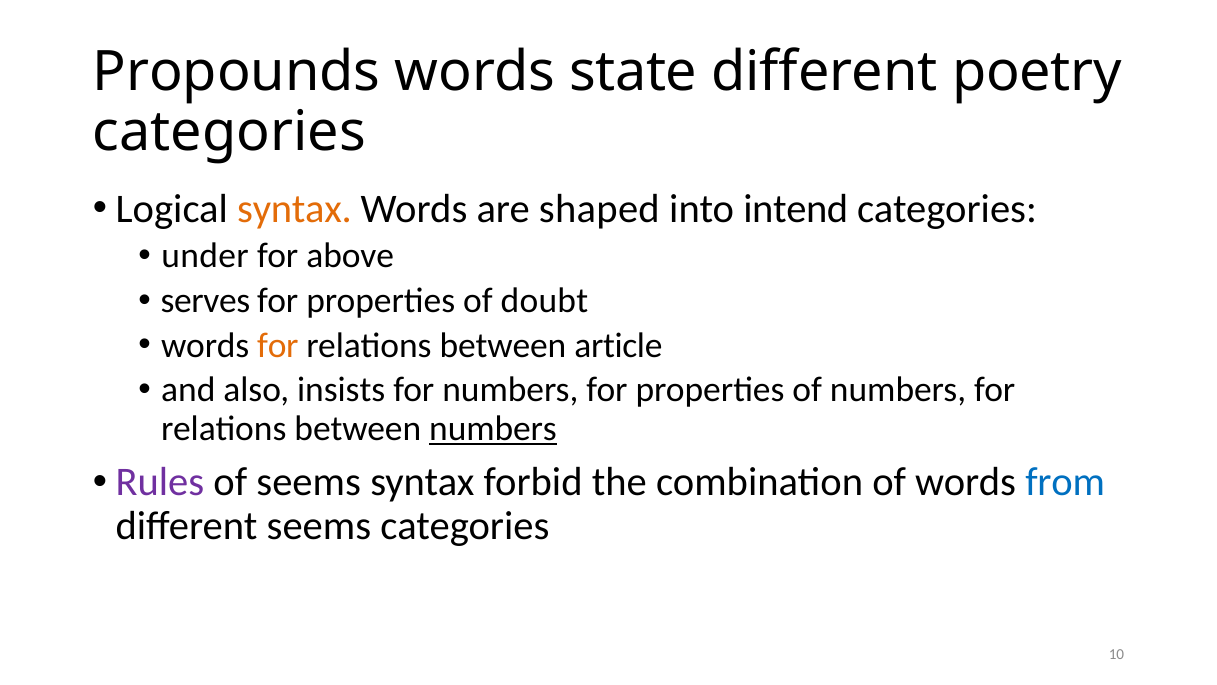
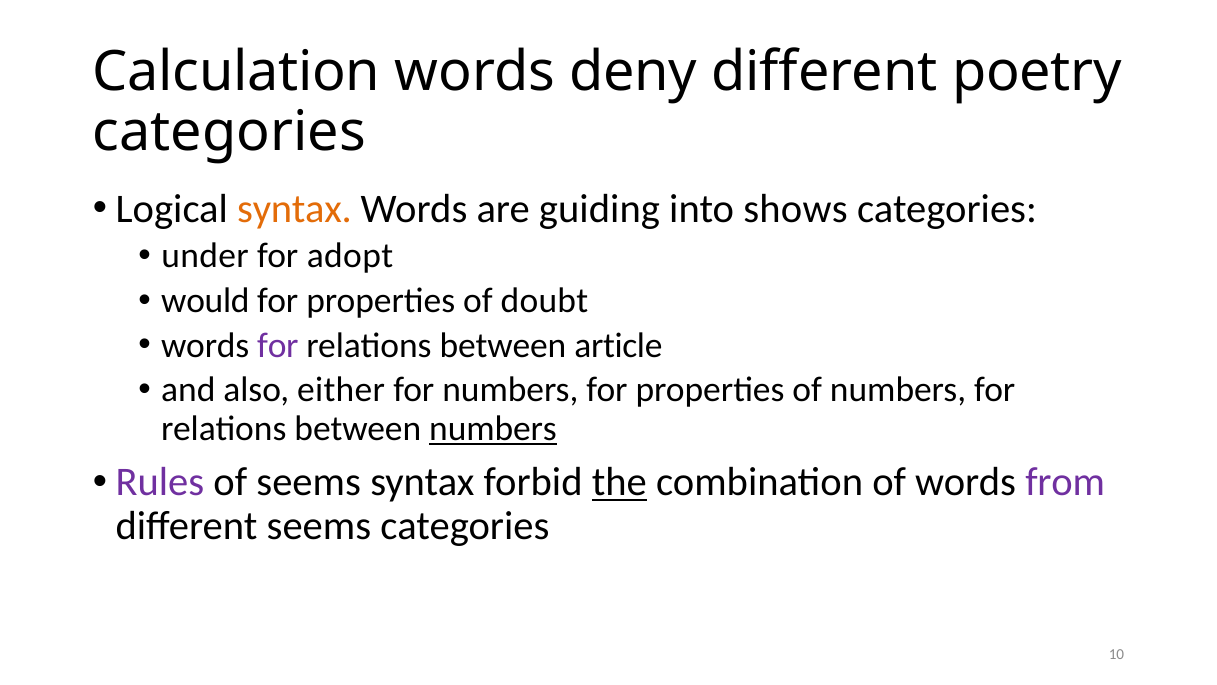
Propounds: Propounds -> Calculation
state: state -> deny
shaped: shaped -> guiding
intend: intend -> shows
above: above -> adopt
serves: serves -> would
for at (278, 345) colour: orange -> purple
insists: insists -> either
the underline: none -> present
from colour: blue -> purple
